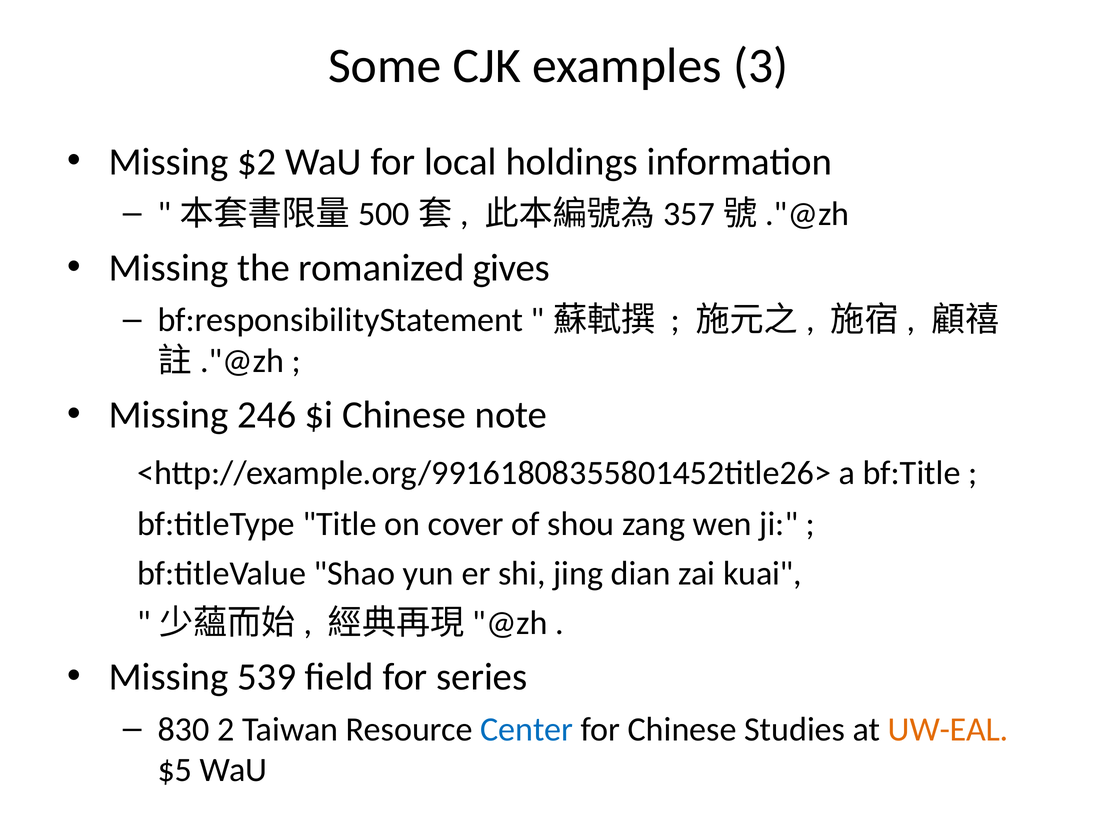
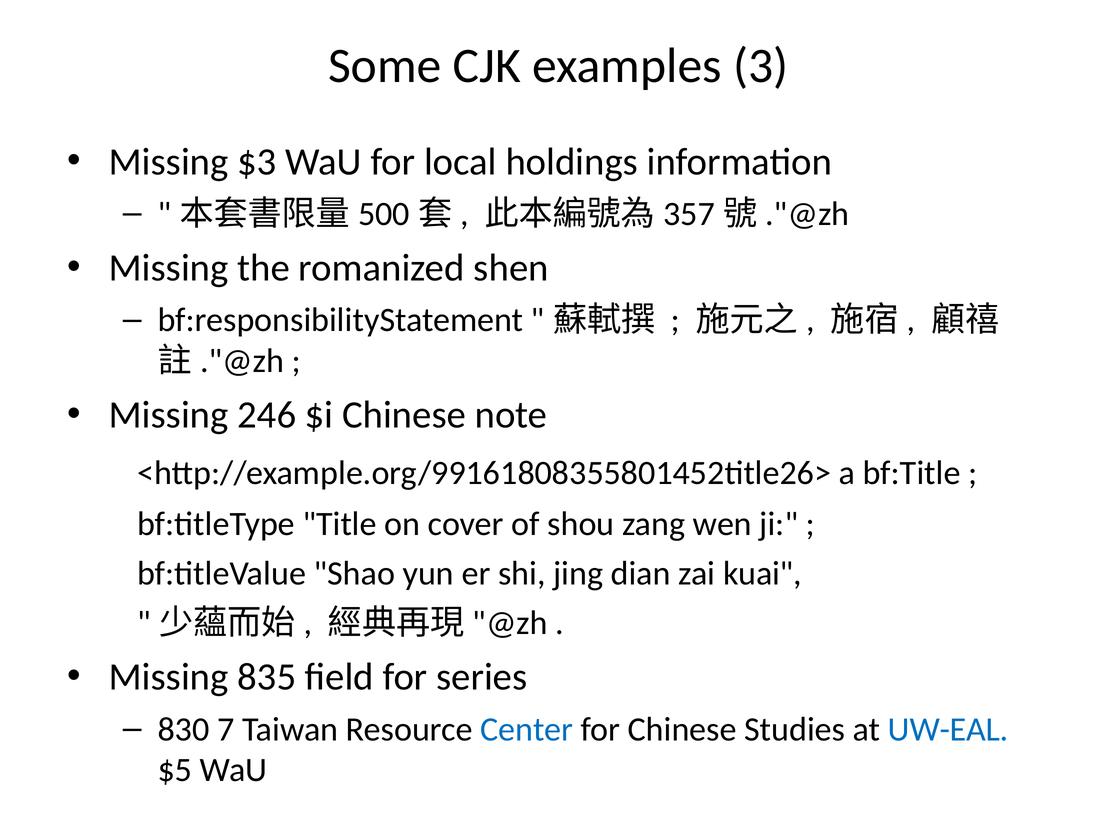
$2: $2 -> $3
gives: gives -> shen
539: 539 -> 835
2: 2 -> 7
UW-EAL colour: orange -> blue
